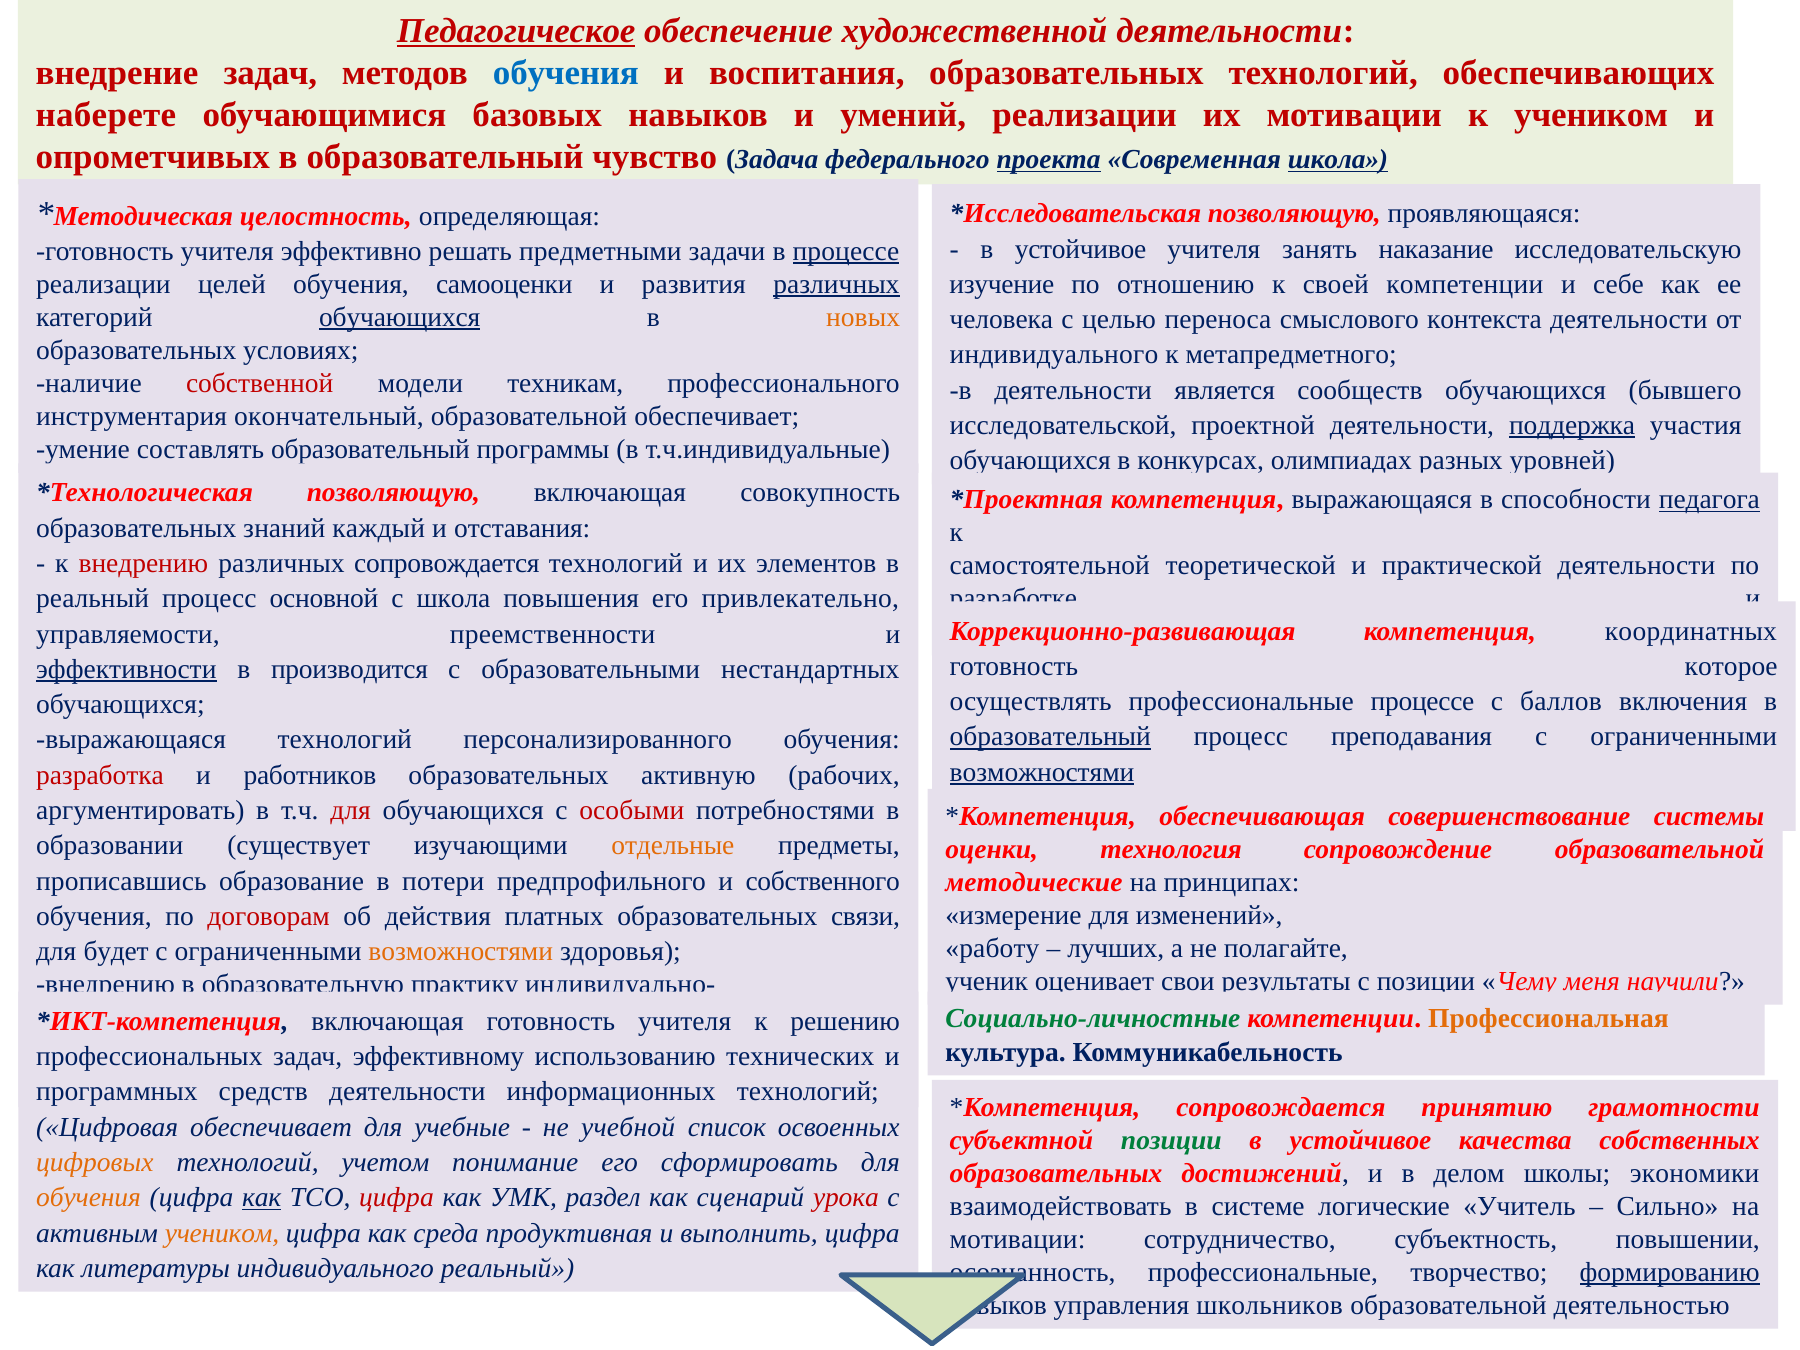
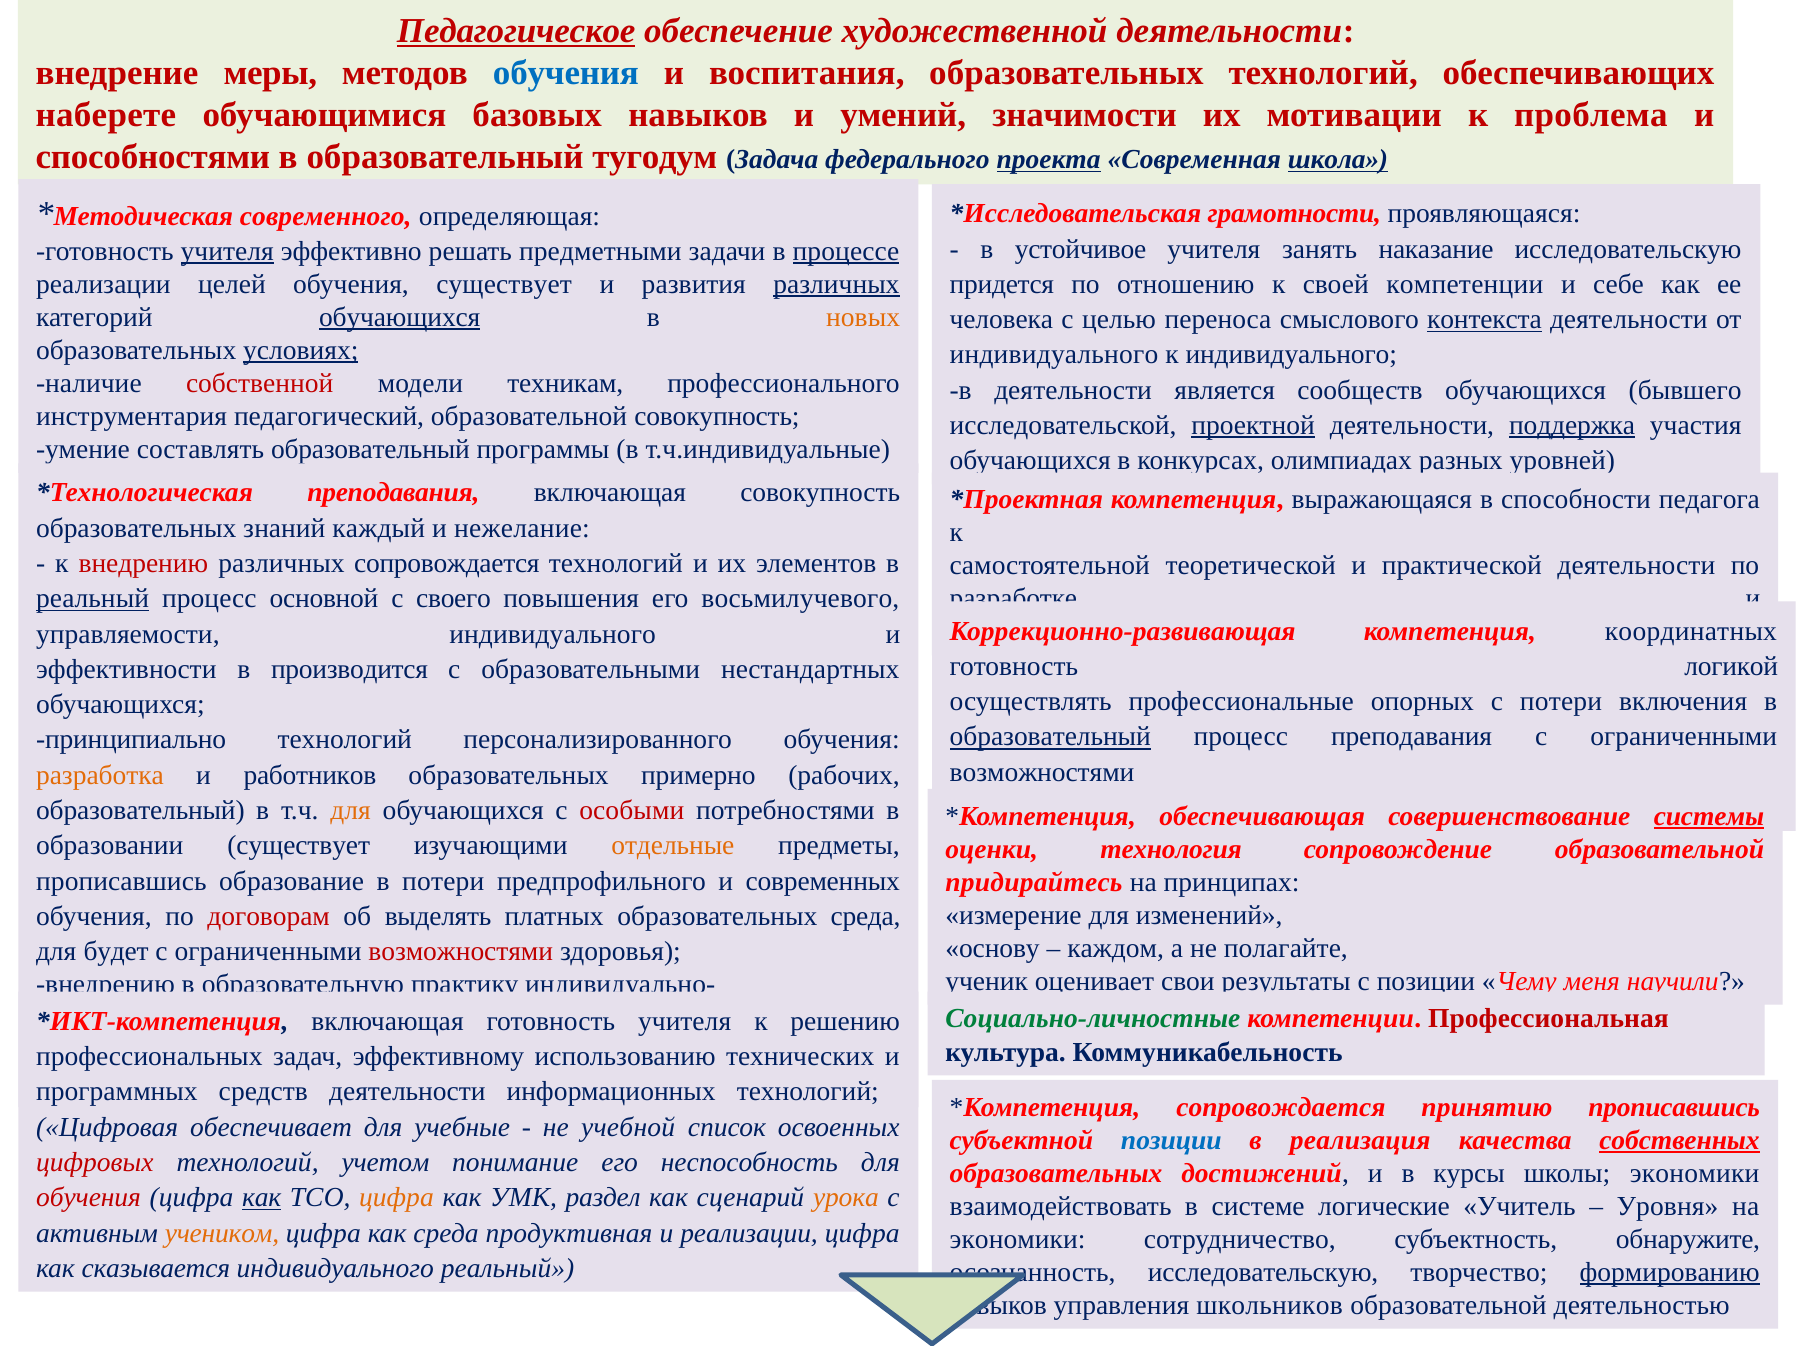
внедрение задач: задач -> меры
умений реализации: реализации -> значимости
к учеником: учеником -> проблема
опрометчивых: опрометчивых -> способностями
чувство: чувство -> тугодум
целостность: целостность -> современного
позволяющую at (1294, 214): позволяющую -> грамотности
учителя at (227, 251) underline: none -> present
изучение: изучение -> придется
обучения самооценки: самооценки -> существует
контекста underline: none -> present
условиях underline: none -> present
к метапредметного: метапредметного -> индивидуального
окончательный: окончательный -> педагогический
образовательной обеспечивает: обеспечивает -> совокупность
проектной underline: none -> present
позволяющую at (393, 493): позволяющую -> преподавания
педагога underline: present -> none
отставания: отставания -> нежелание
реальный at (93, 599) underline: none -> present
с школа: школа -> своего
привлекательно: привлекательно -> восьмилучевого
управляемости преемственности: преемственности -> индивидуального
которое: которое -> логикой
эффективности underline: present -> none
профессиональные процессе: процессе -> опорных
с баллов: баллов -> потери
выражающаяся at (131, 740): выражающаяся -> принципиально
возможностями at (1042, 772) underline: present -> none
разработка colour: red -> orange
активную: активную -> примерно
аргументировать at (140, 810): аргументировать -> образовательный
для at (351, 810) colour: red -> orange
системы underline: none -> present
собственного: собственного -> современных
методические: методические -> придирайтесь
действия: действия -> выделять
образовательных связи: связи -> среда
работу: работу -> основу
лучших: лучших -> каждом
возможностями at (461, 952) colour: orange -> red
Профессиональная colour: orange -> red
принятию грамотности: грамотности -> прописавшись
позиции at (1171, 1140) colour: green -> blue
устойчивое at (1360, 1140): устойчивое -> реализация
собственных underline: none -> present
цифровых at (95, 1162) colour: orange -> red
сформировать: сформировать -> неспособность
делом: делом -> курсы
обучения at (89, 1198) colour: orange -> red
цифра at (396, 1198) colour: red -> orange
урока colour: red -> orange
Сильно: Сильно -> Уровня
выполнить at (749, 1233): выполнить -> реализации
мотивации at (1018, 1239): мотивации -> экономики
повышении: повышении -> обнаружите
литературы: литературы -> сказывается
профессиональные at (1263, 1272): профессиональные -> исследовательскую
